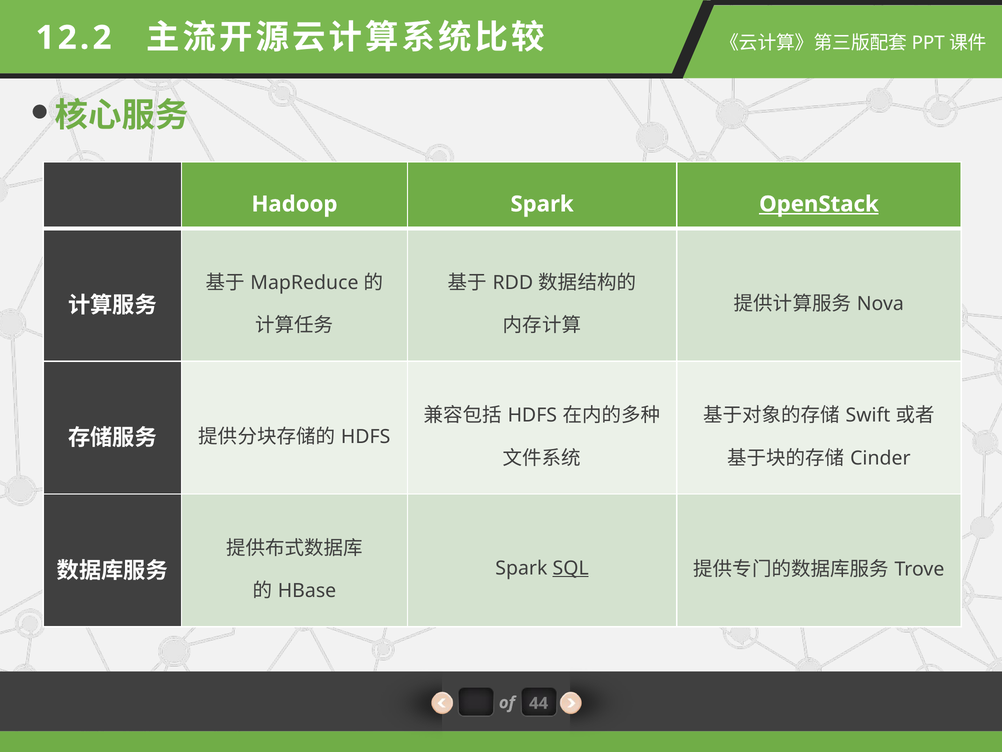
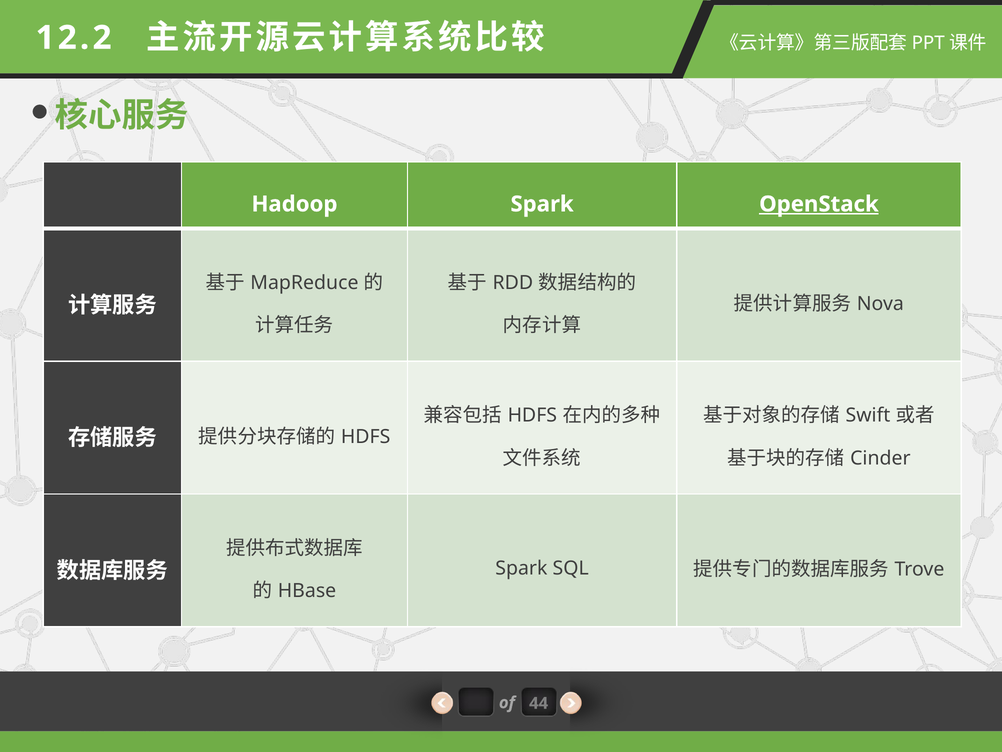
SQL underline: present -> none
